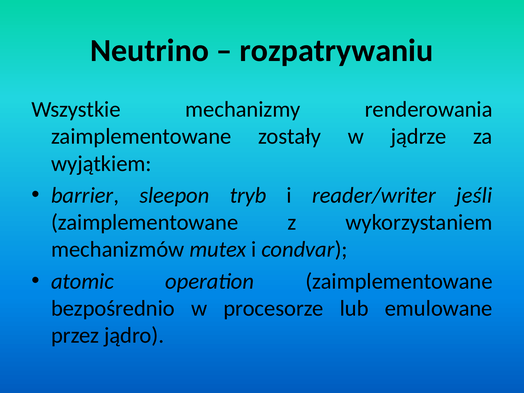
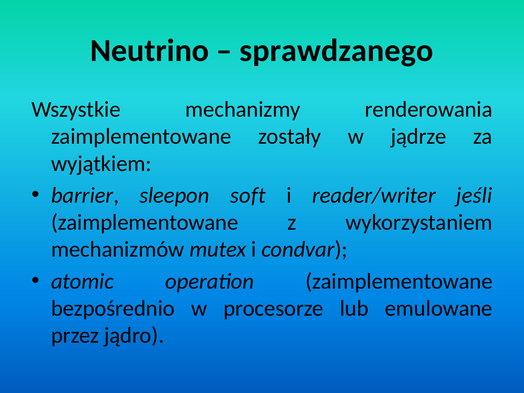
rozpatrywaniu: rozpatrywaniu -> sprawdzanego
tryb: tryb -> soft
